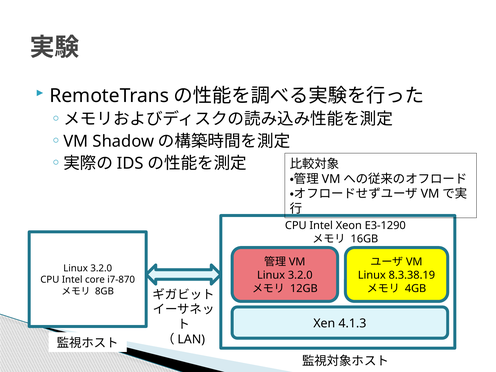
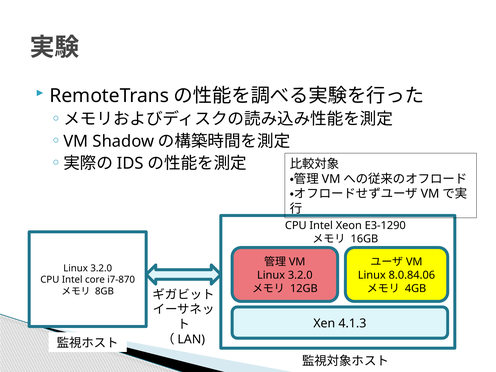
8.3.38.19: 8.3.38.19 -> 8.0.84.06
